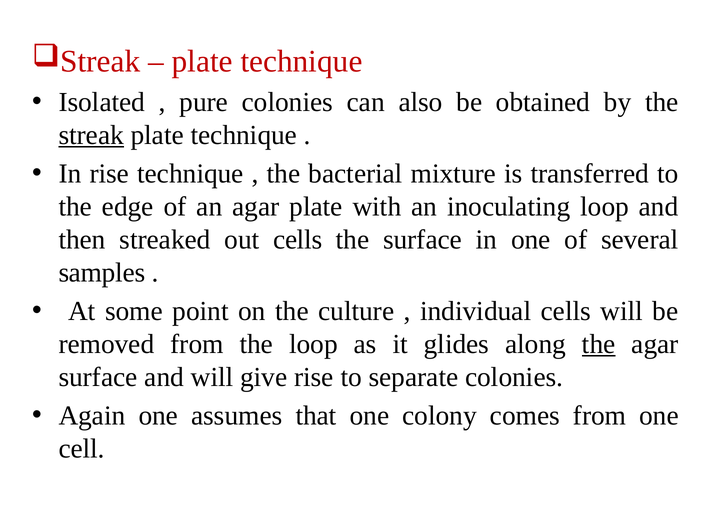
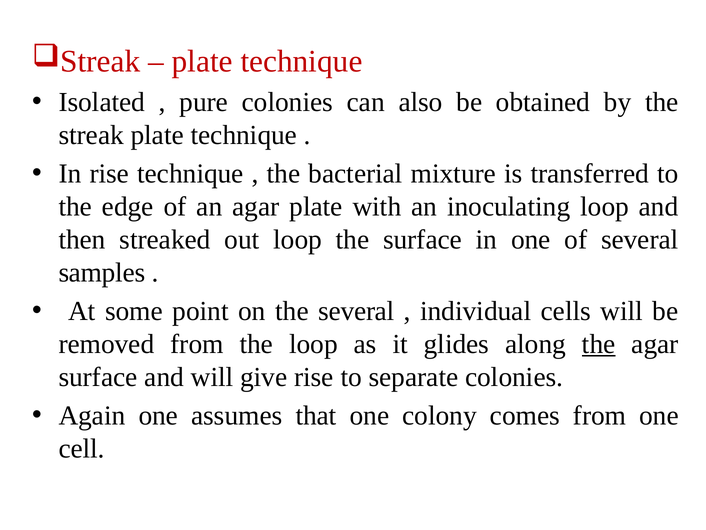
streak at (91, 135) underline: present -> none
out cells: cells -> loop
the culture: culture -> several
